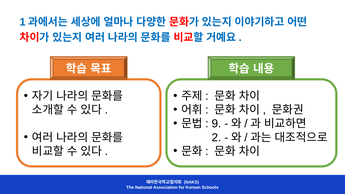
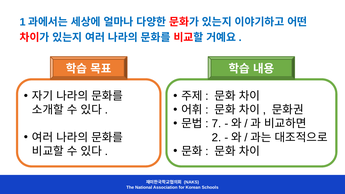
9: 9 -> 7
